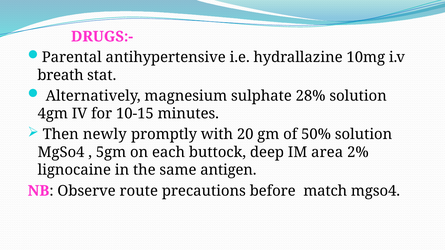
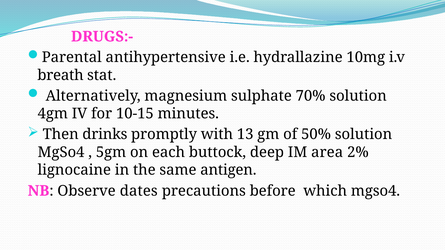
28%: 28% -> 70%
newly: newly -> drinks
20: 20 -> 13
route: route -> dates
match: match -> which
